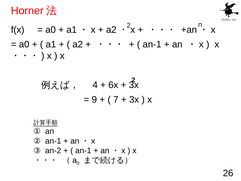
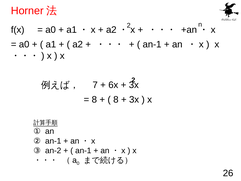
4: 4 -> 7
9 at (94, 99): 9 -> 8
7 at (116, 99): 7 -> 8
